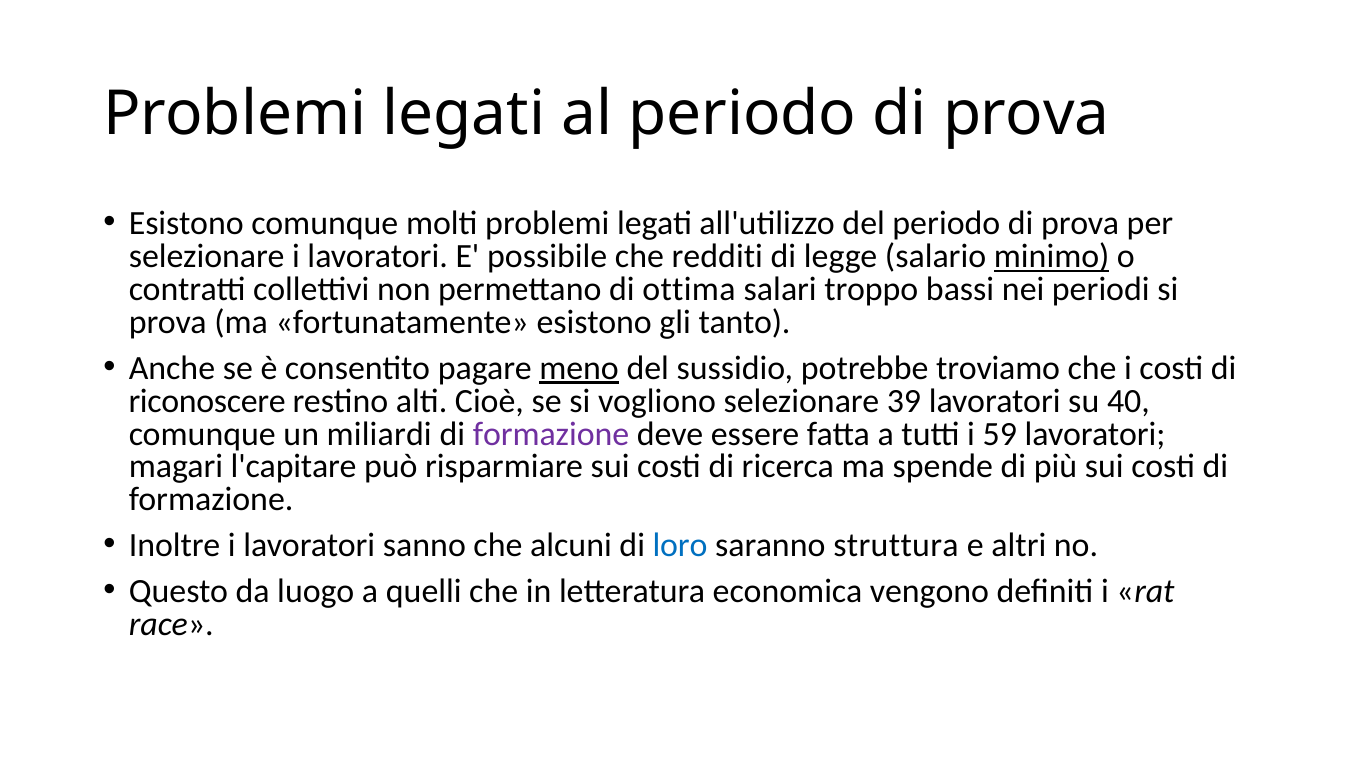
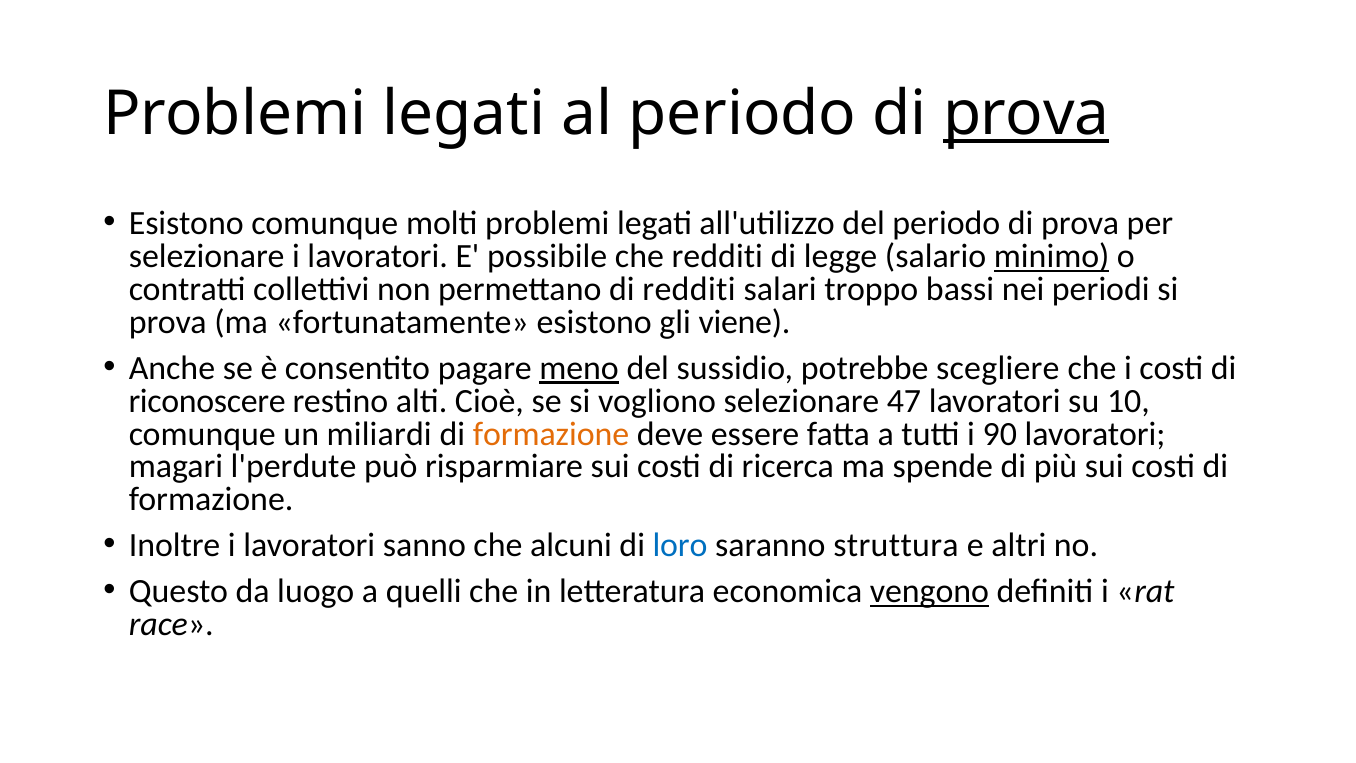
prova at (1026, 114) underline: none -> present
di ottima: ottima -> redditi
tanto: tanto -> viene
troviamo: troviamo -> scegliere
39: 39 -> 47
40: 40 -> 10
formazione at (551, 434) colour: purple -> orange
59: 59 -> 90
l'capitare: l'capitare -> l'perdute
vengono underline: none -> present
